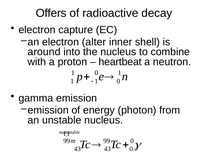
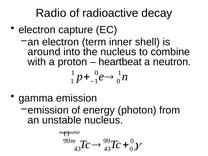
Offers: Offers -> Radio
alter: alter -> term
